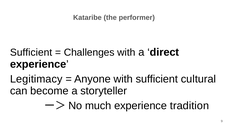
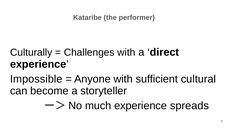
Sufficient at (31, 53): Sufficient -> Culturally
Legitimacy: Legitimacy -> Impossible
tradition: tradition -> spreads
